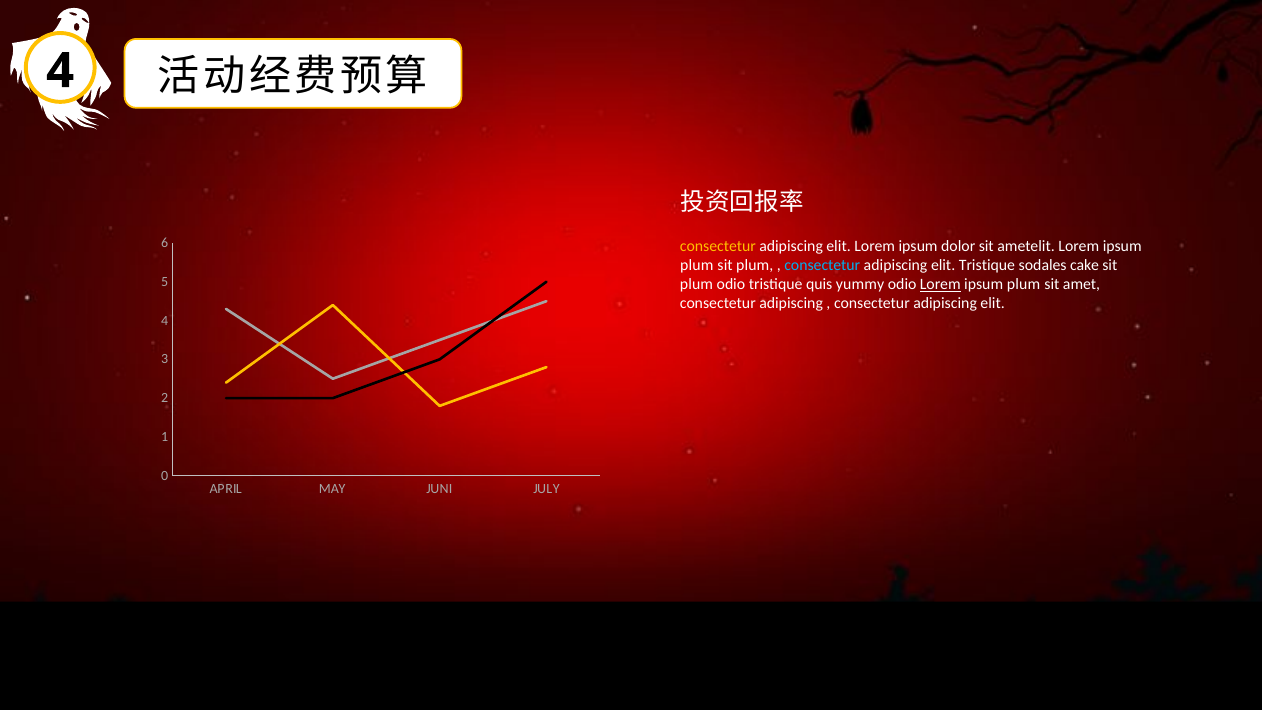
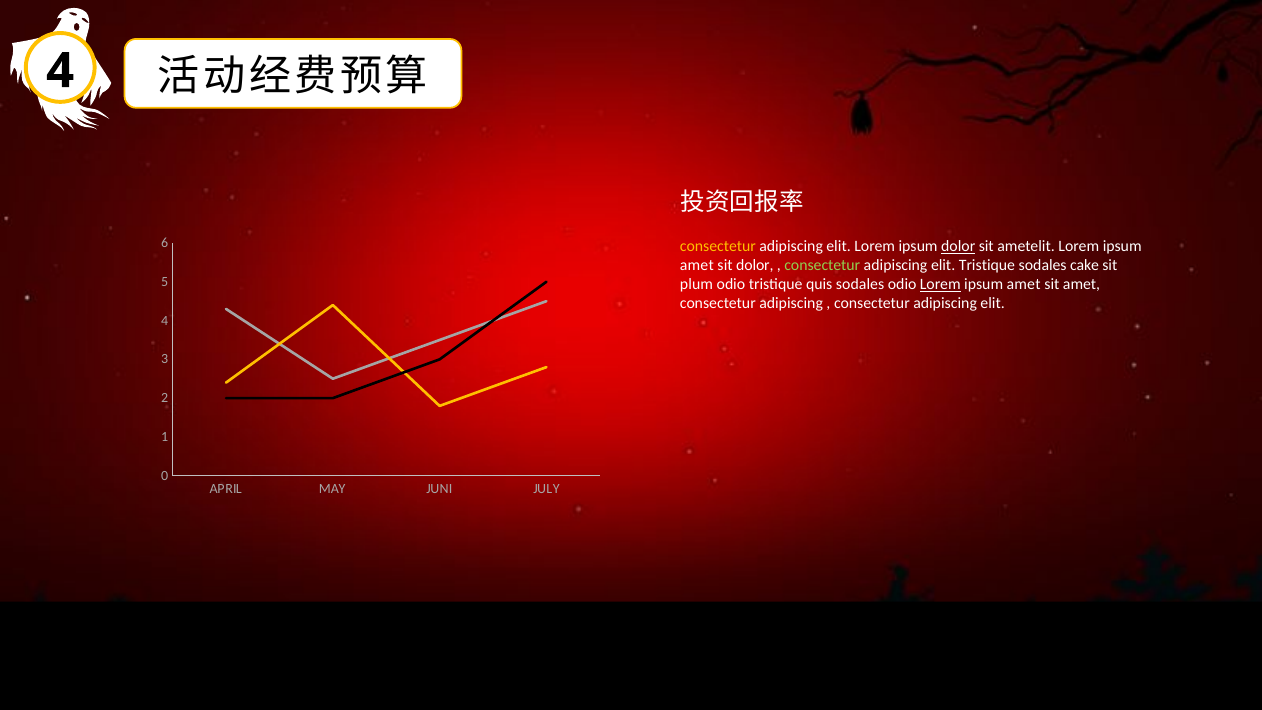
dolor at (958, 246) underline: none -> present
plum at (697, 265): plum -> amet
plum at (755, 265): plum -> dolor
consectetur at (822, 265) colour: light blue -> light green
quis yummy: yummy -> sodales
plum at (1024, 284): plum -> amet
